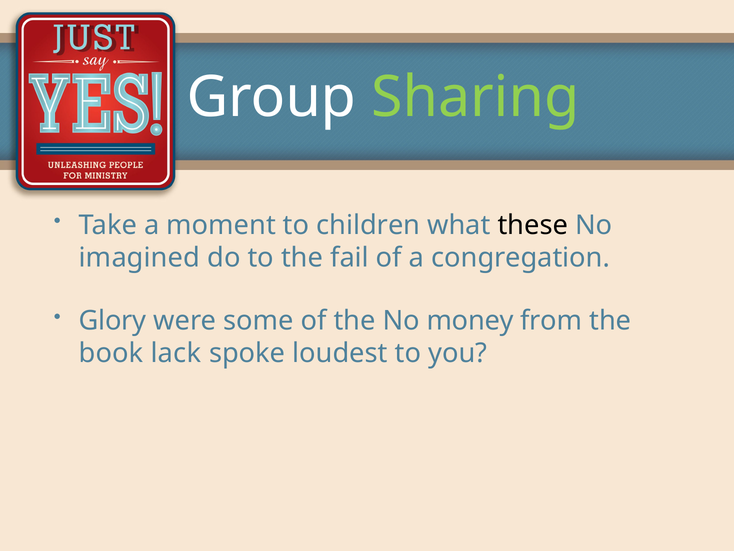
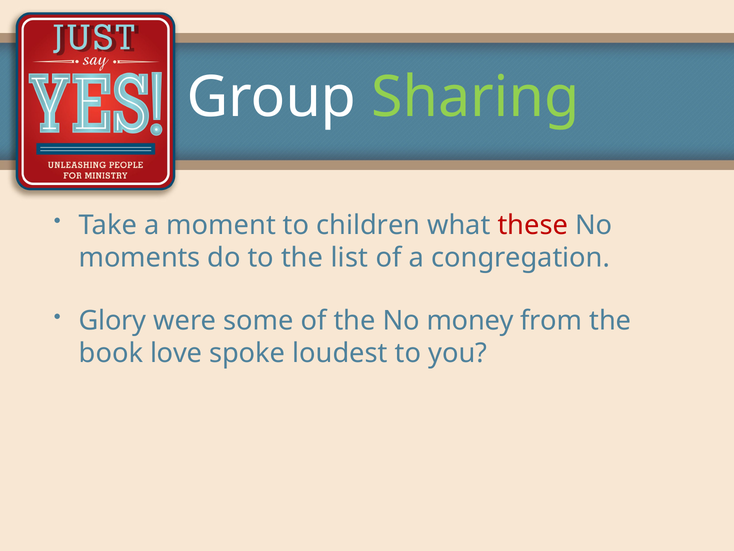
these colour: black -> red
imagined: imagined -> moments
fail: fail -> list
lack: lack -> love
